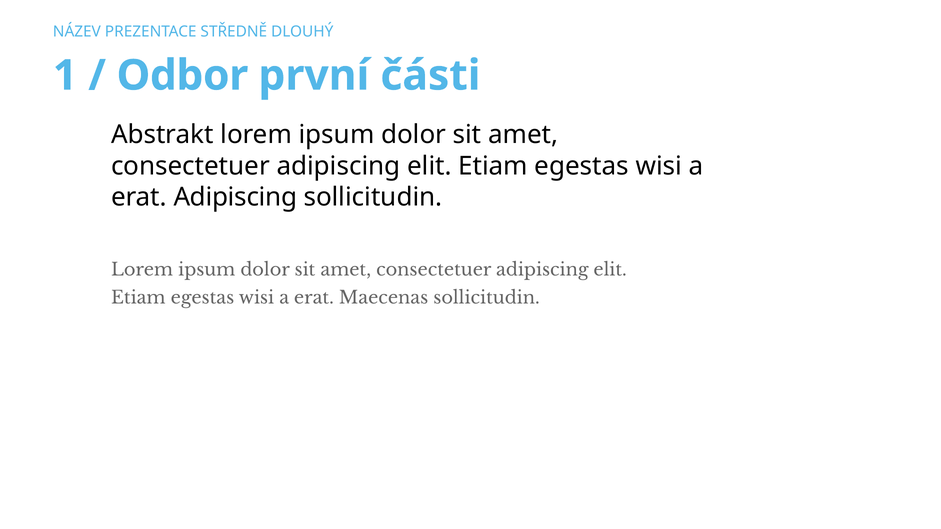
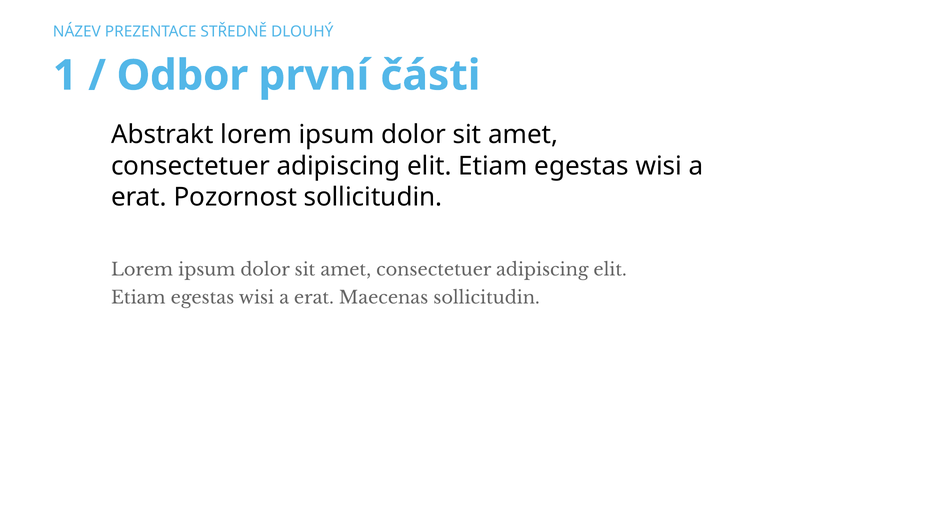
erat Adipiscing: Adipiscing -> Pozornost
